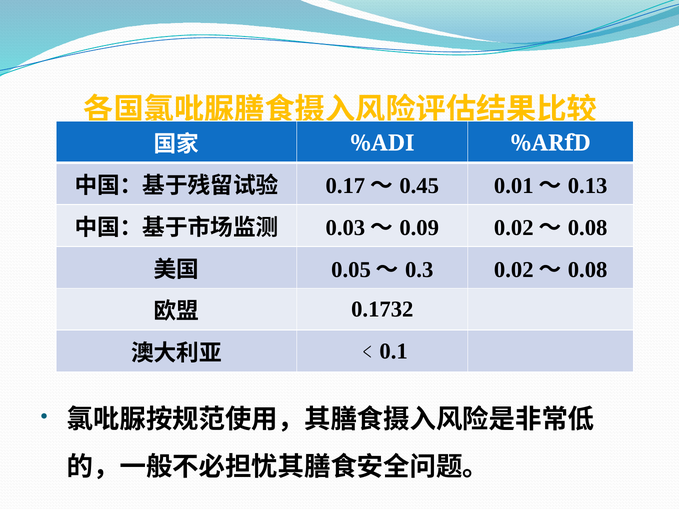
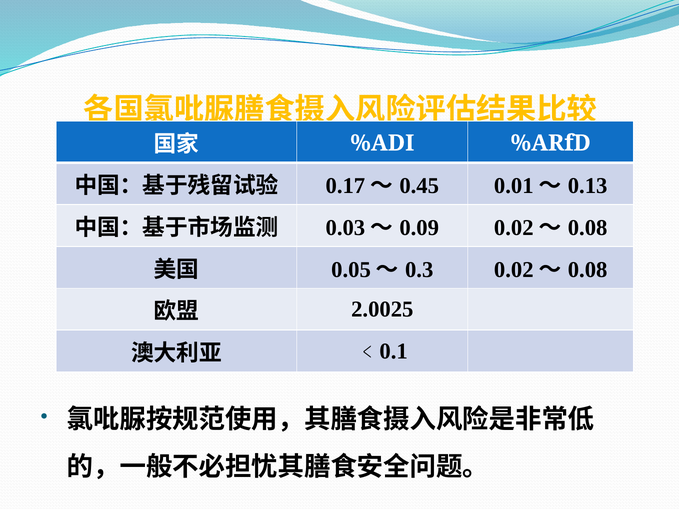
0.1732: 0.1732 -> 2.0025
